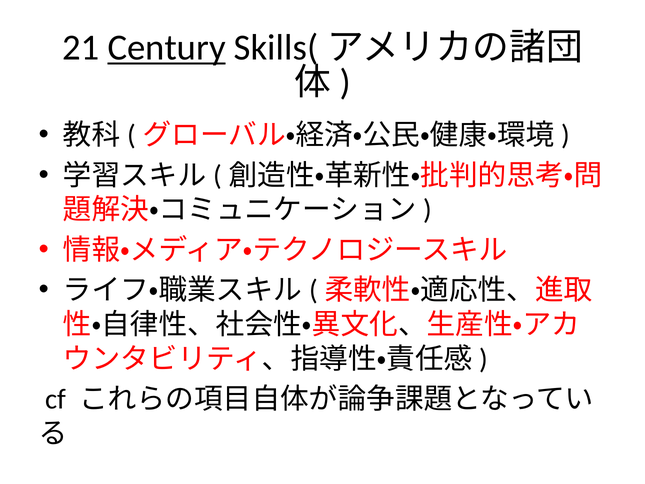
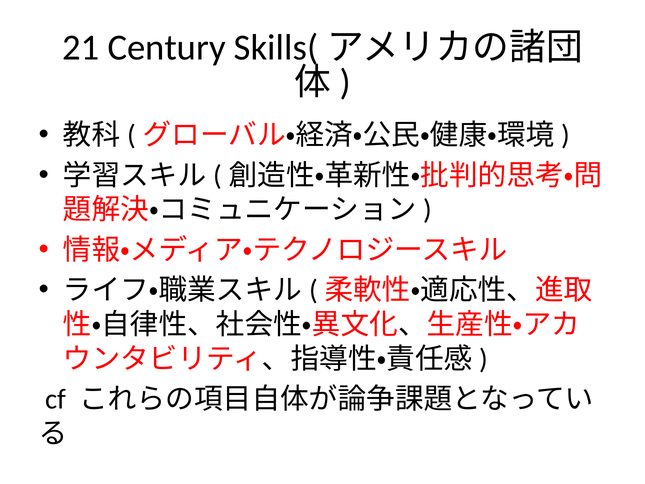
Century underline: present -> none
